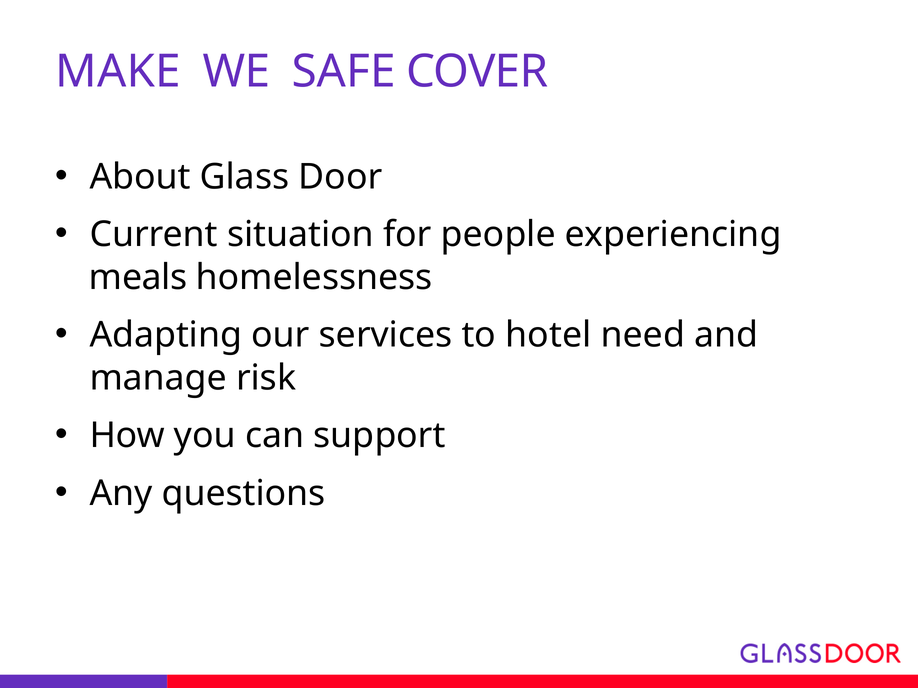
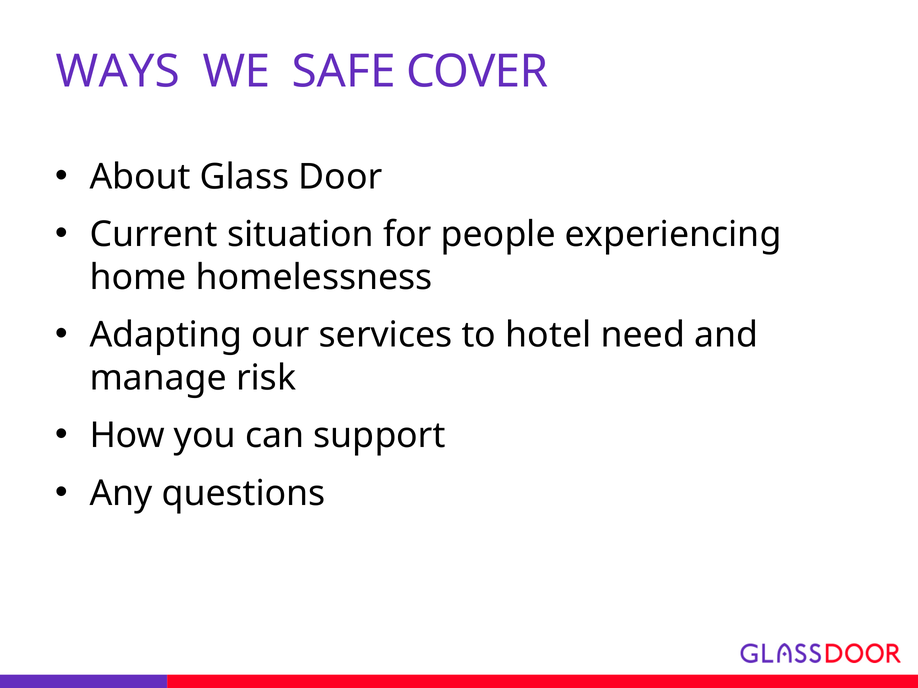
MAKE: MAKE -> WAYS
meals: meals -> home
